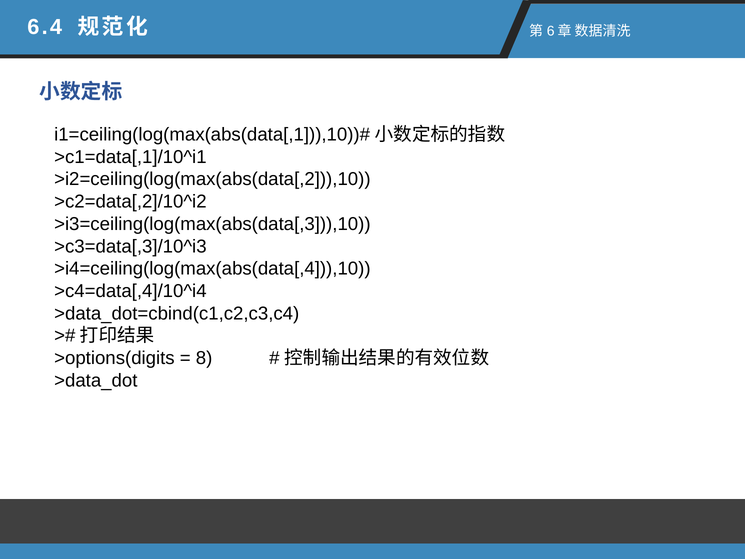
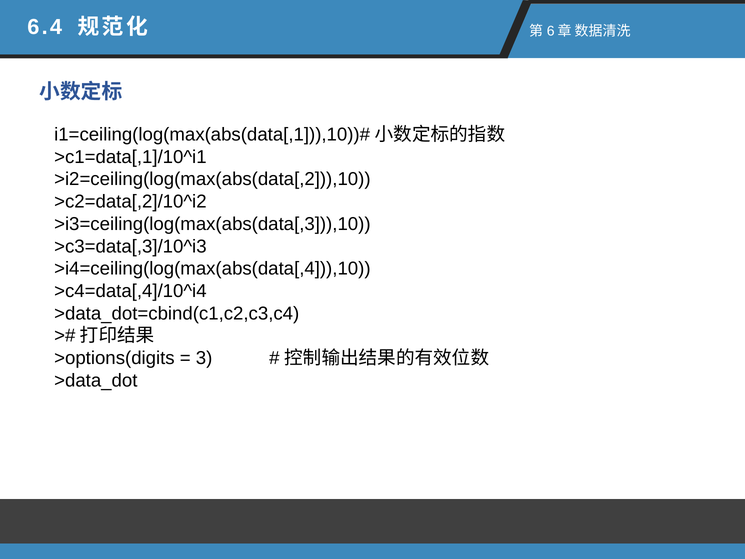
8: 8 -> 3
